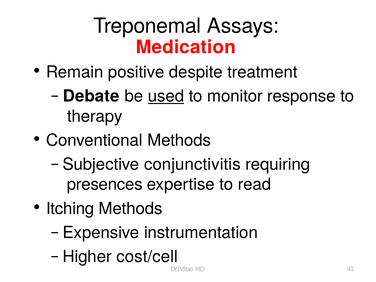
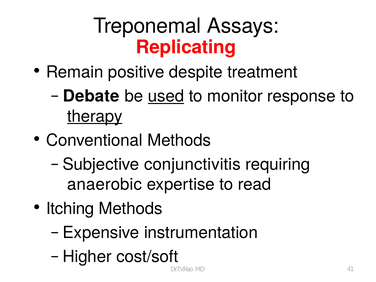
Medication: Medication -> Replicating
therapy underline: none -> present
presences: presences -> anaerobic
cost/cell: cost/cell -> cost/soft
